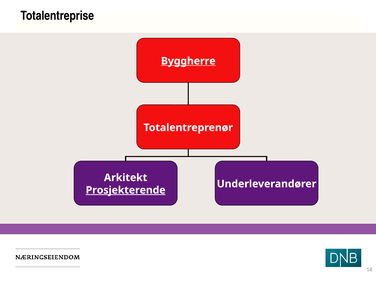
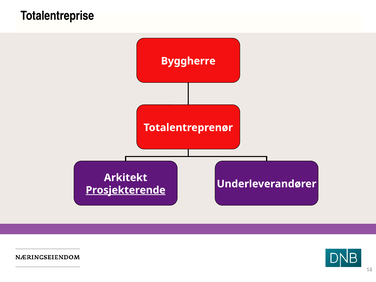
Byggherre underline: present -> none
